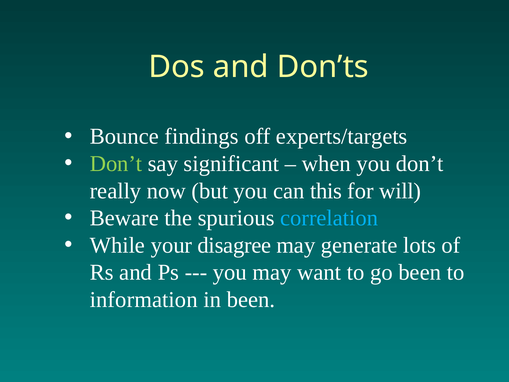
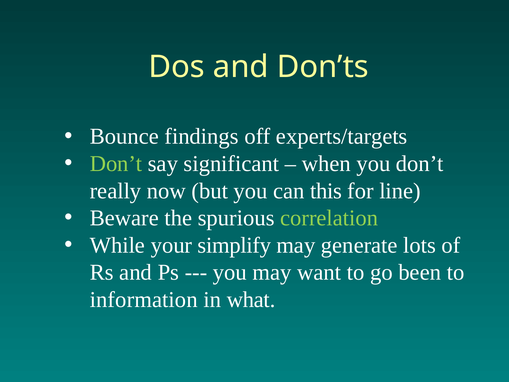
will: will -> line
correlation colour: light blue -> light green
disagree: disagree -> simplify
in been: been -> what
